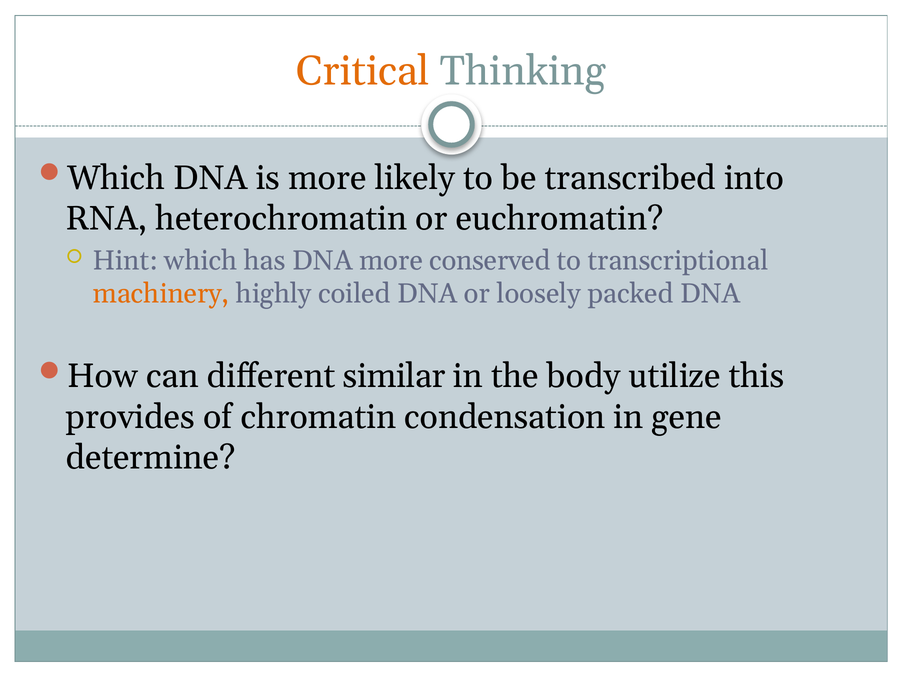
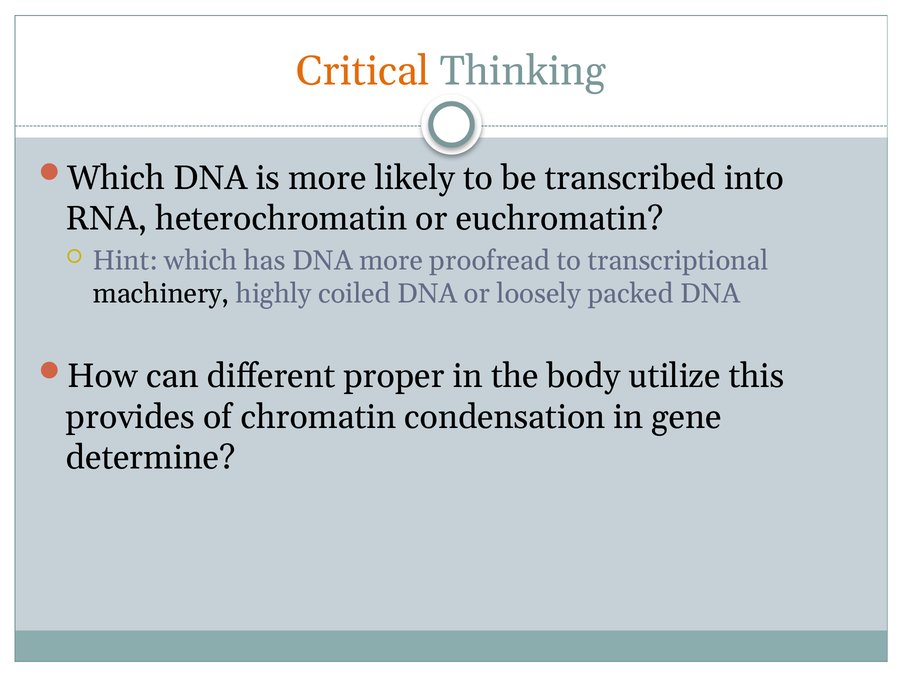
conserved: conserved -> proofread
machinery colour: orange -> black
similar: similar -> proper
